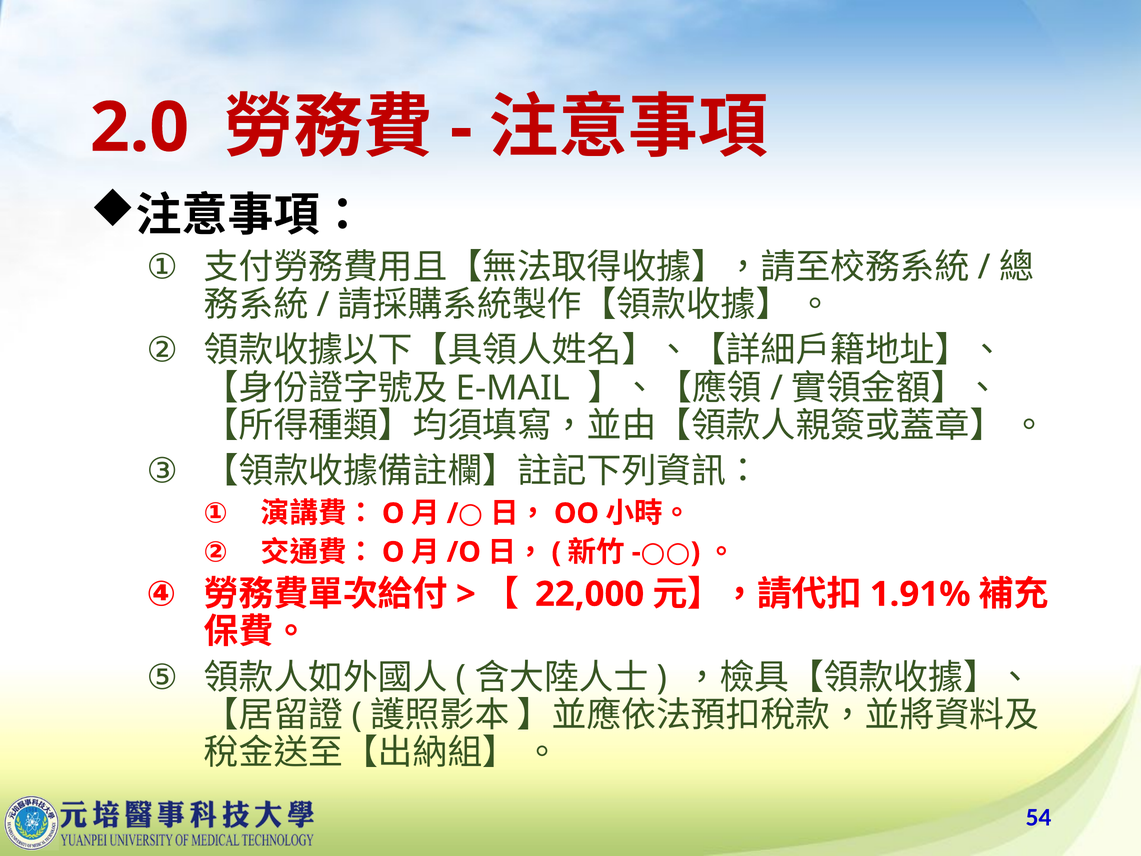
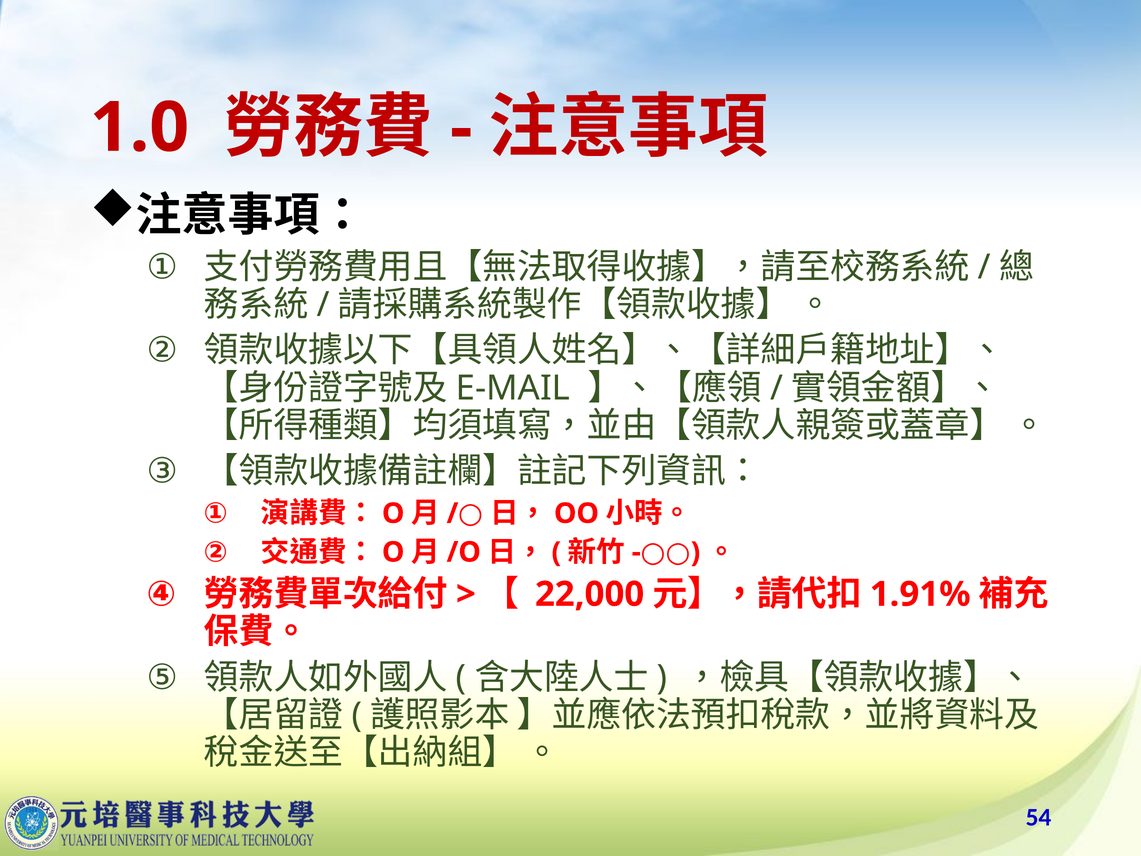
2.0: 2.0 -> 1.0
